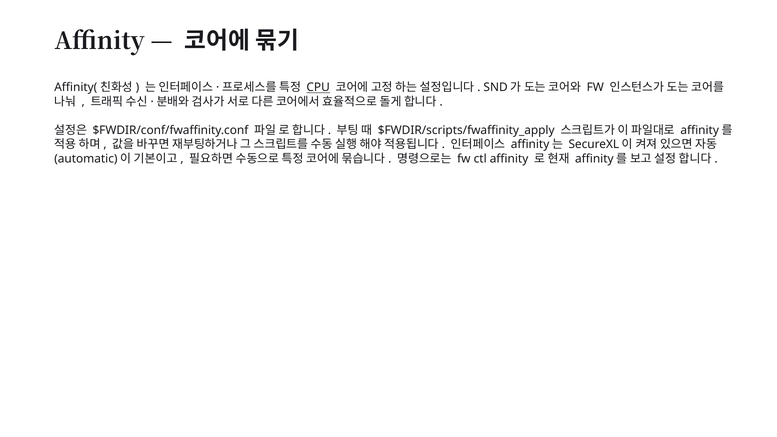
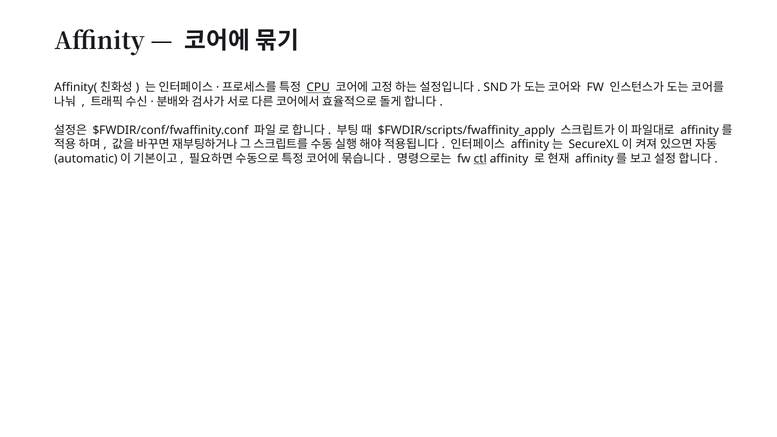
ctl underline: none -> present
